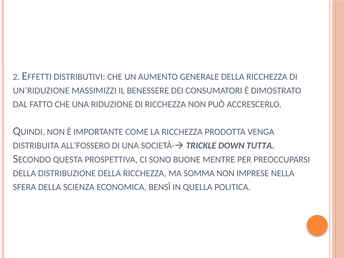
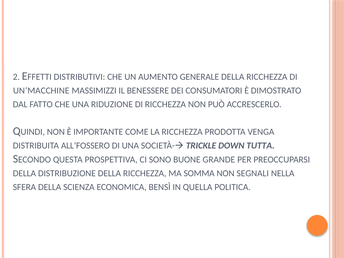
UN’RIDUZIONE: UN’RIDUZIONE -> UN’MACCHINE
MENTRE: MENTRE -> GRANDE
IMPRESE: IMPRESE -> SEGNALI
